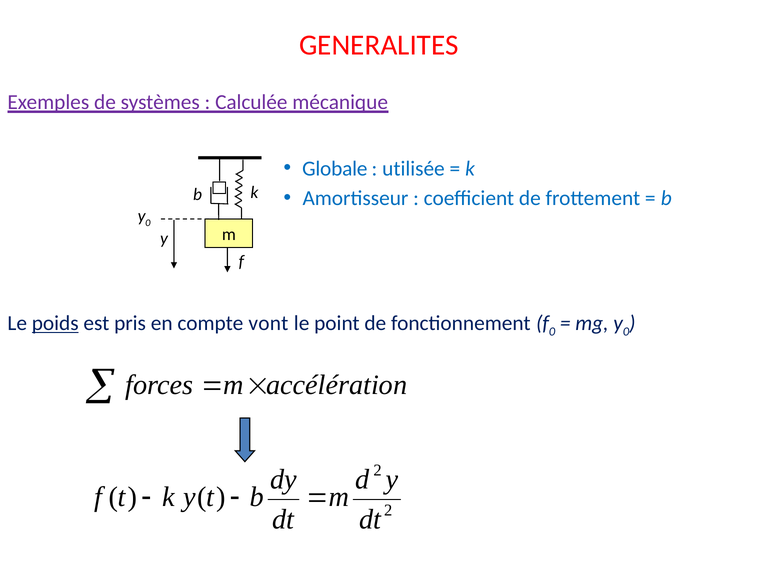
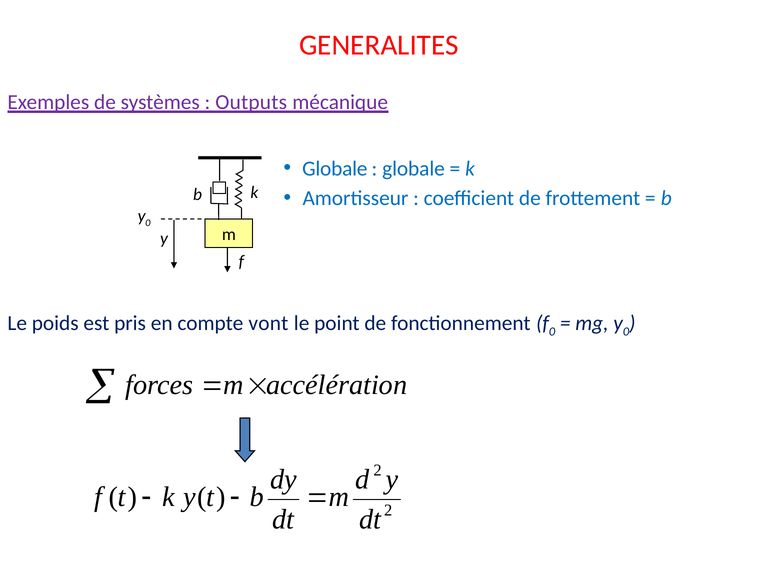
Calculée: Calculée -> Outputs
utilisée at (413, 169): utilisée -> globale
poids underline: present -> none
